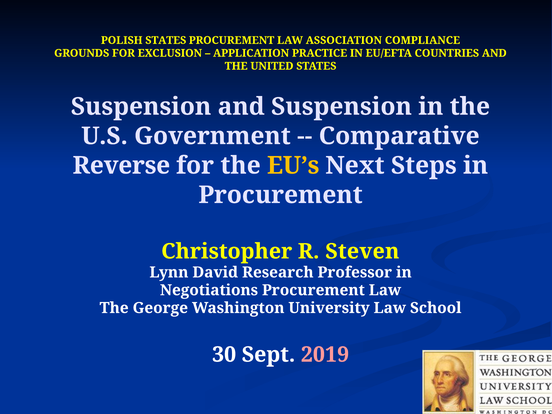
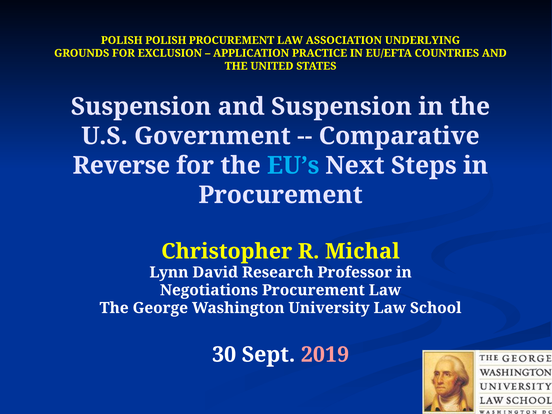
POLISH STATES: STATES -> POLISH
COMPLIANCE: COMPLIANCE -> UNDERLYING
EU’s colour: yellow -> light blue
Steven: Steven -> Michal
